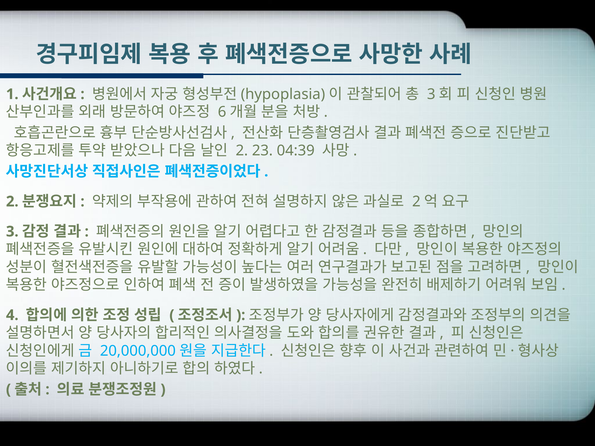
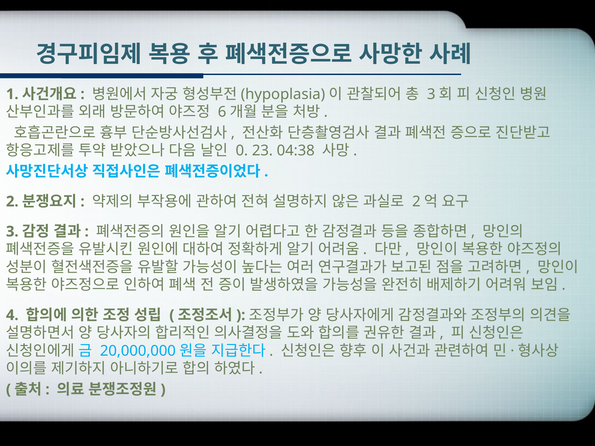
2 at (242, 151): 2 -> 0
04:39: 04:39 -> 04:38
